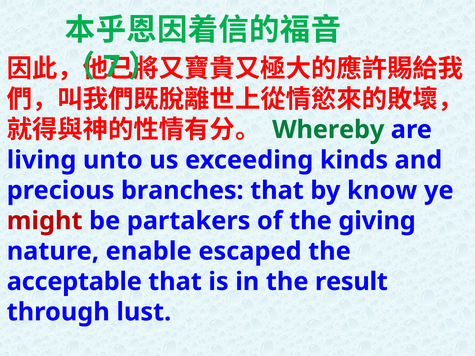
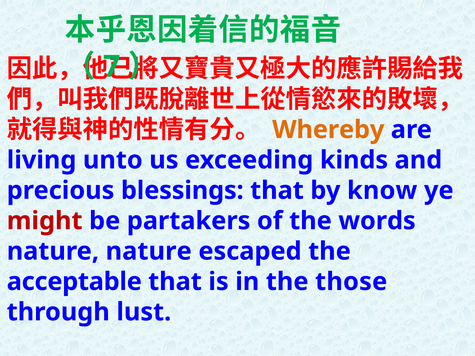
Whereby colour: green -> orange
branches: branches -> blessings
giving: giving -> words
nature enable: enable -> nature
result: result -> those
